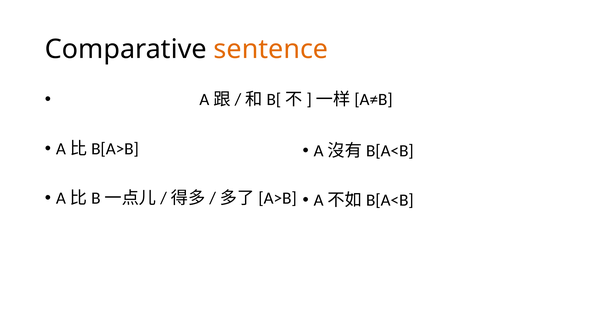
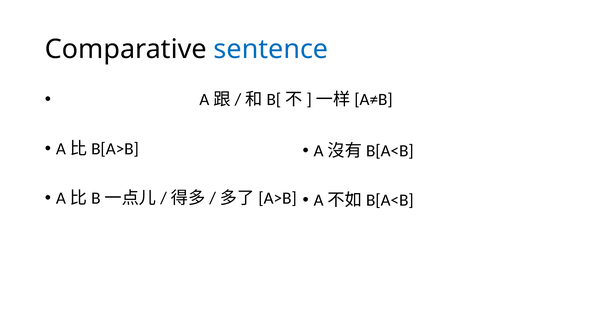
sentence colour: orange -> blue
